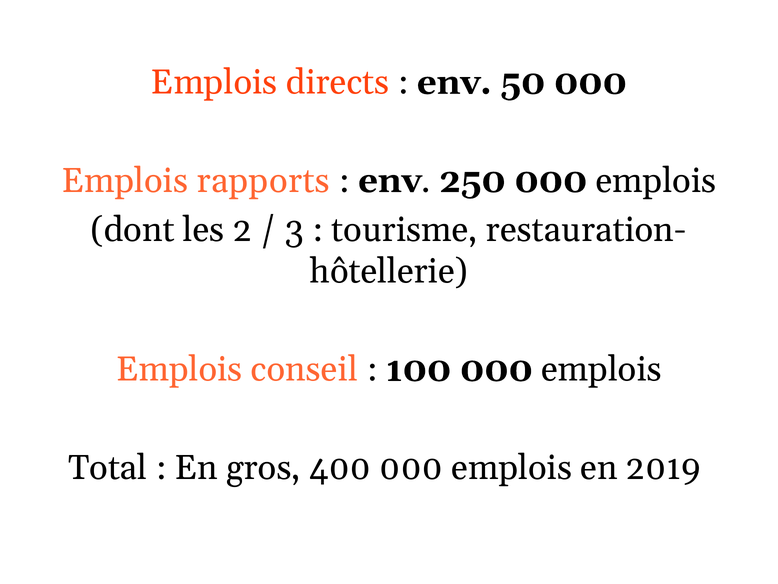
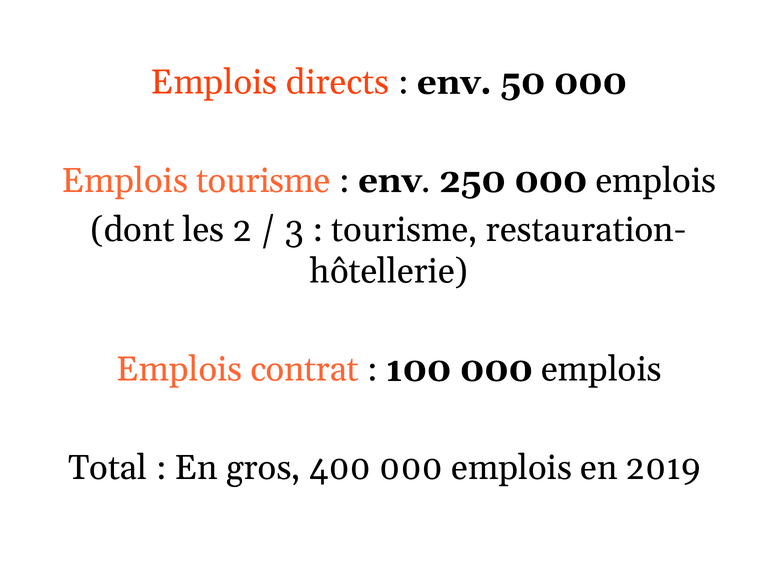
Emplois rapports: rapports -> tourisme
conseil: conseil -> contrat
